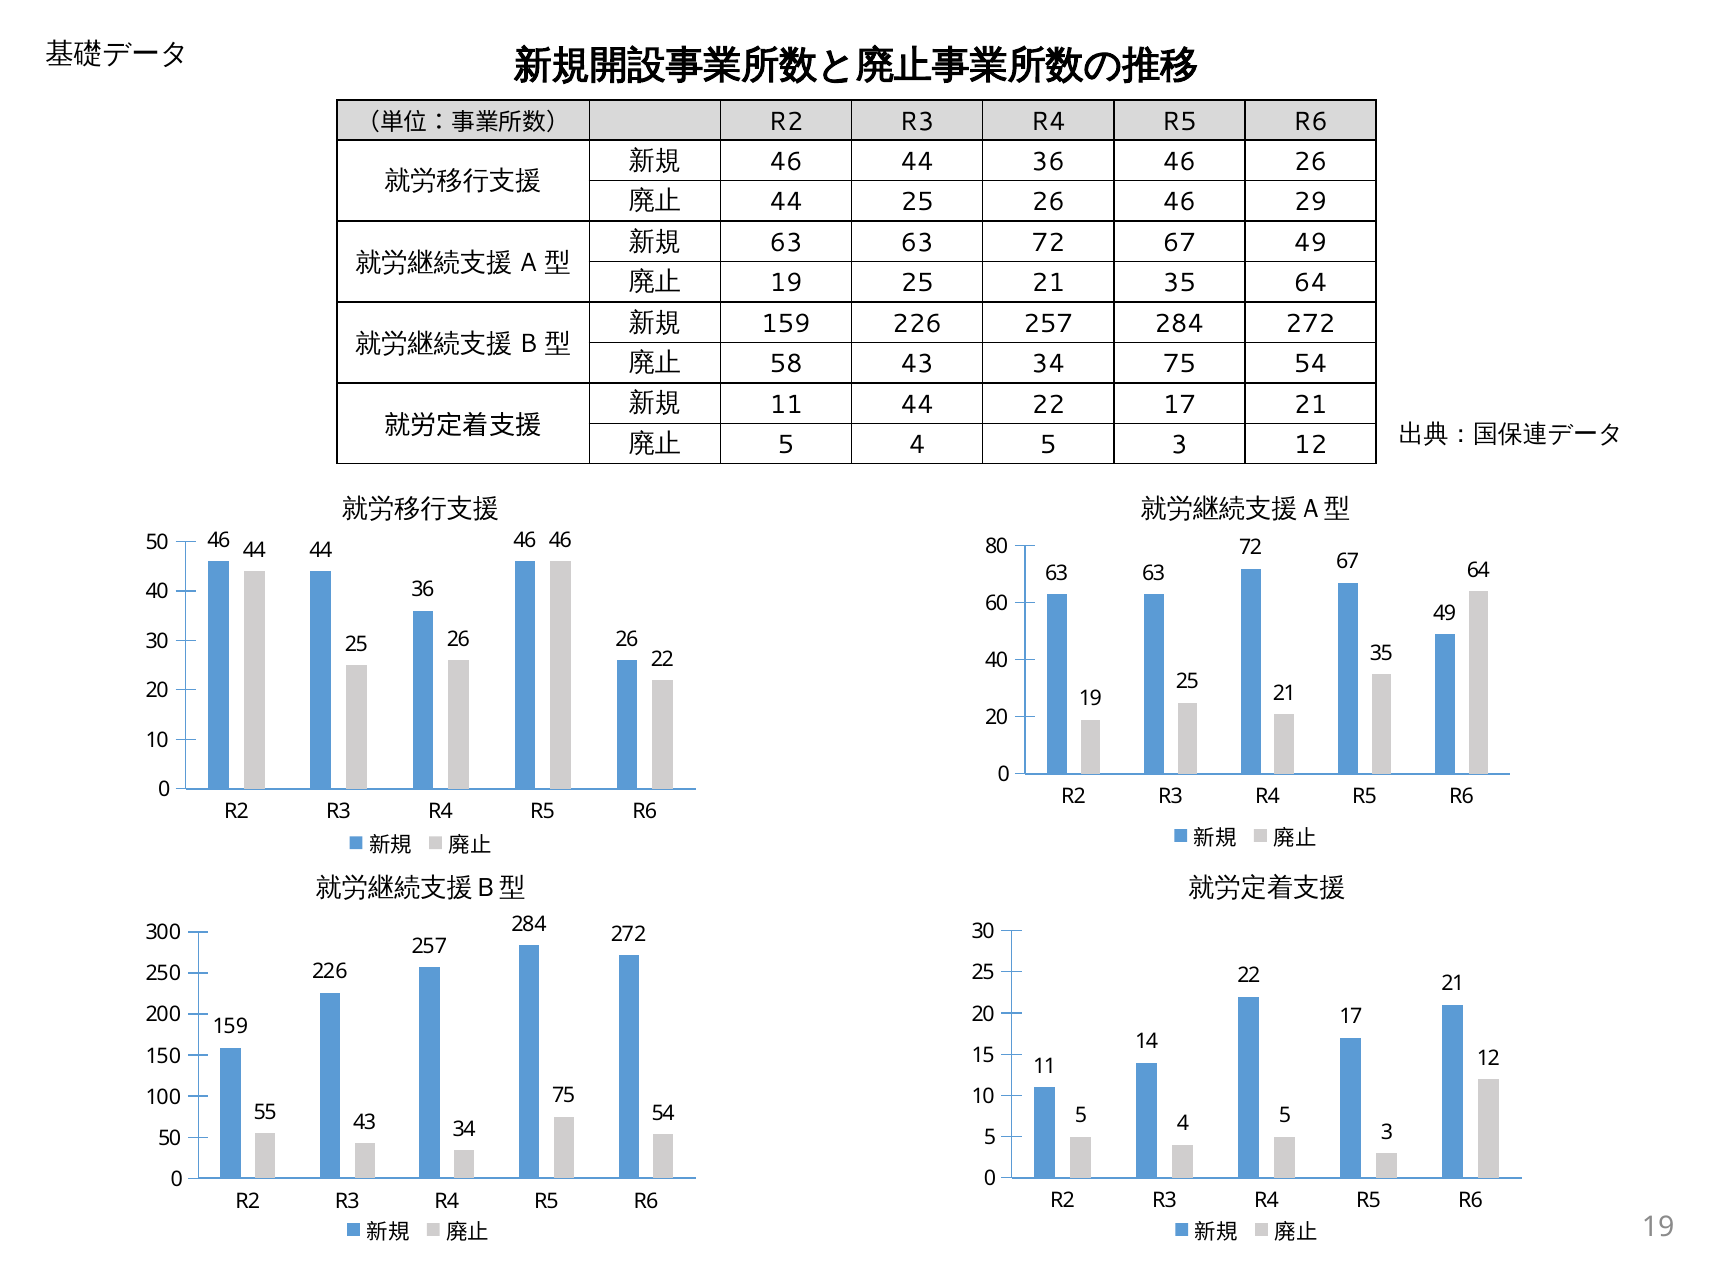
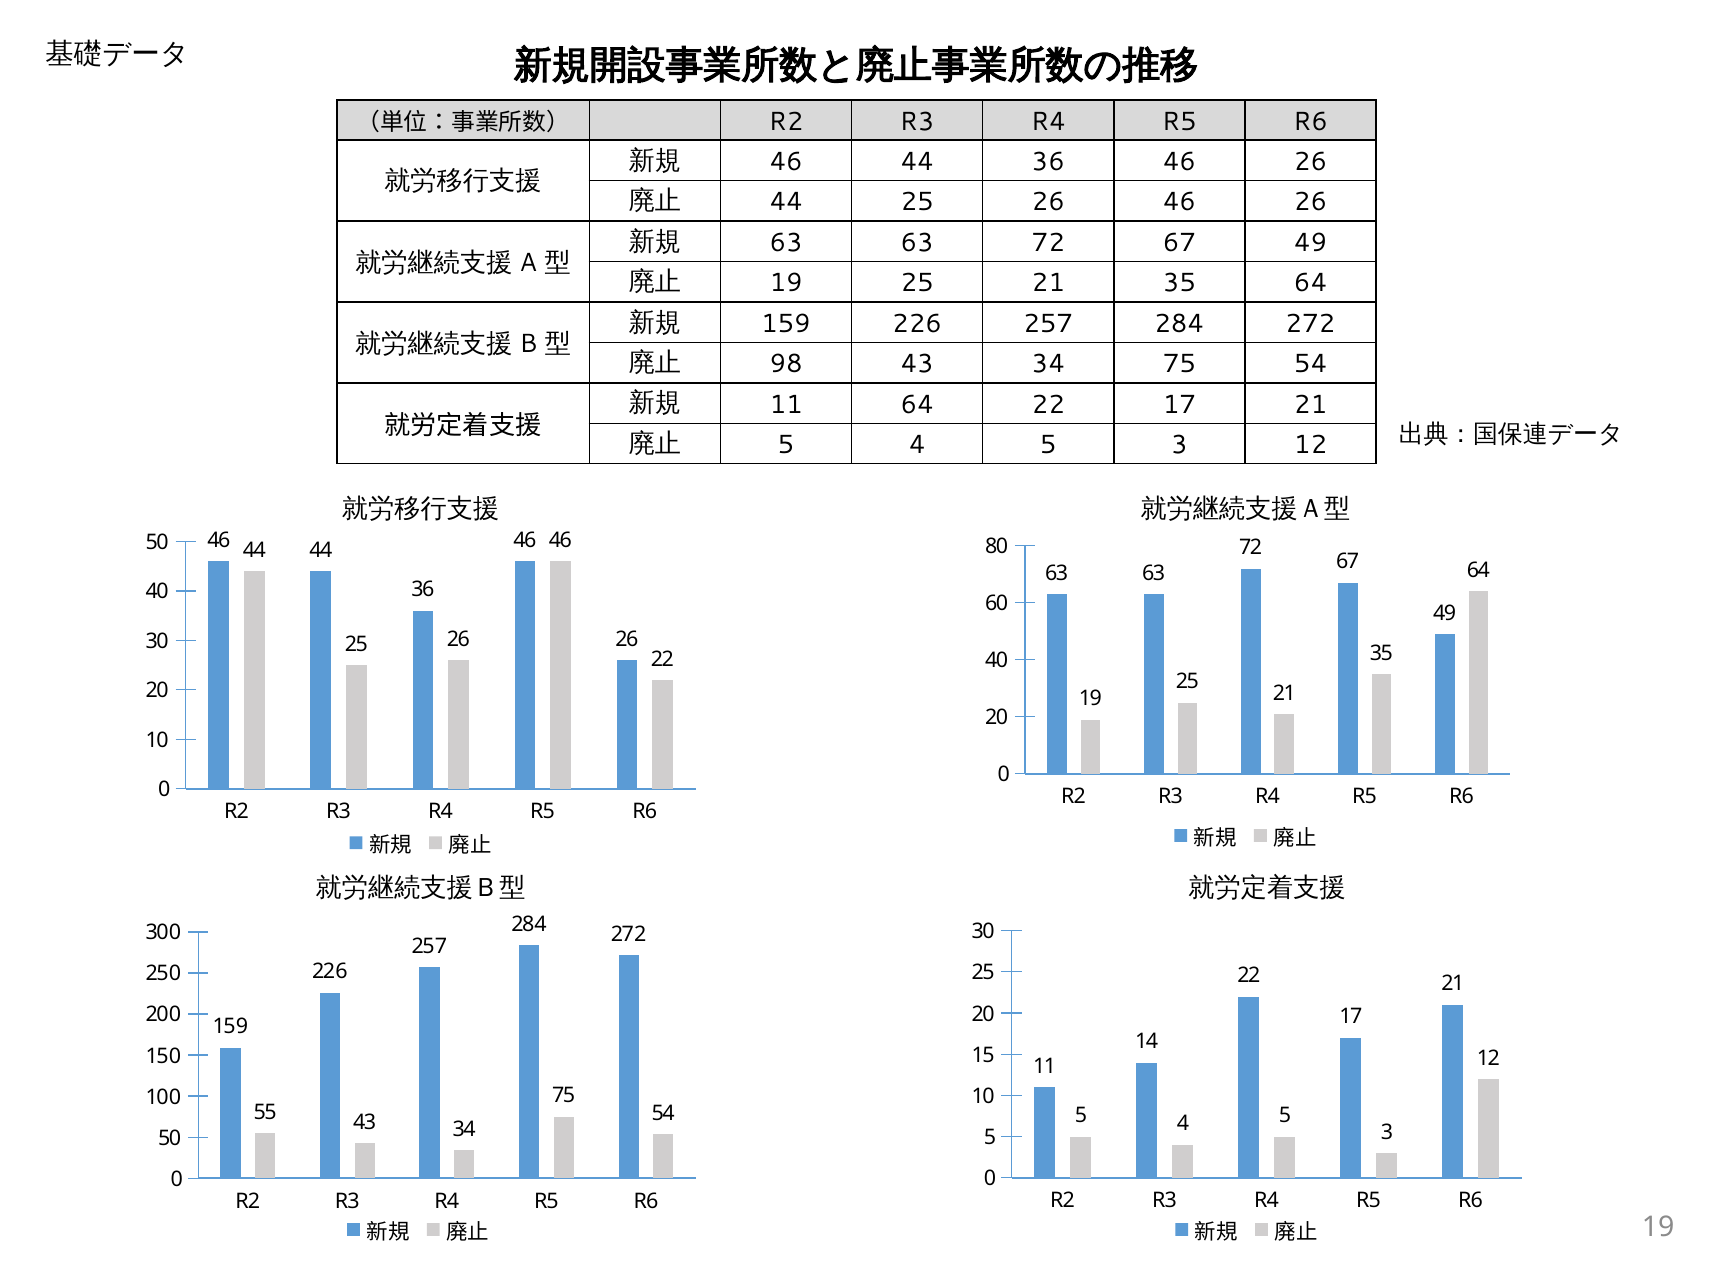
26 46 29: 29 -> 26
58: 58 -> 98
11 44: 44 -> 64
